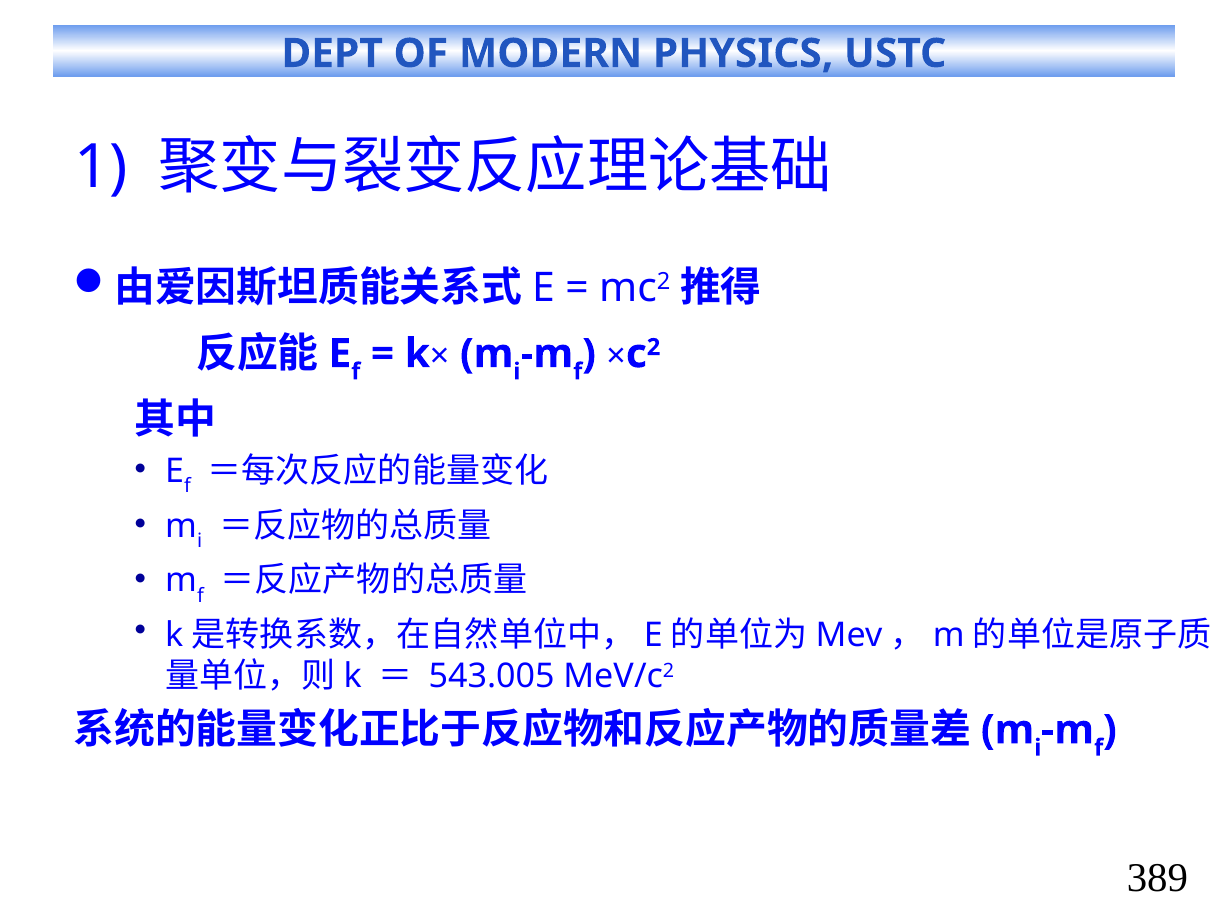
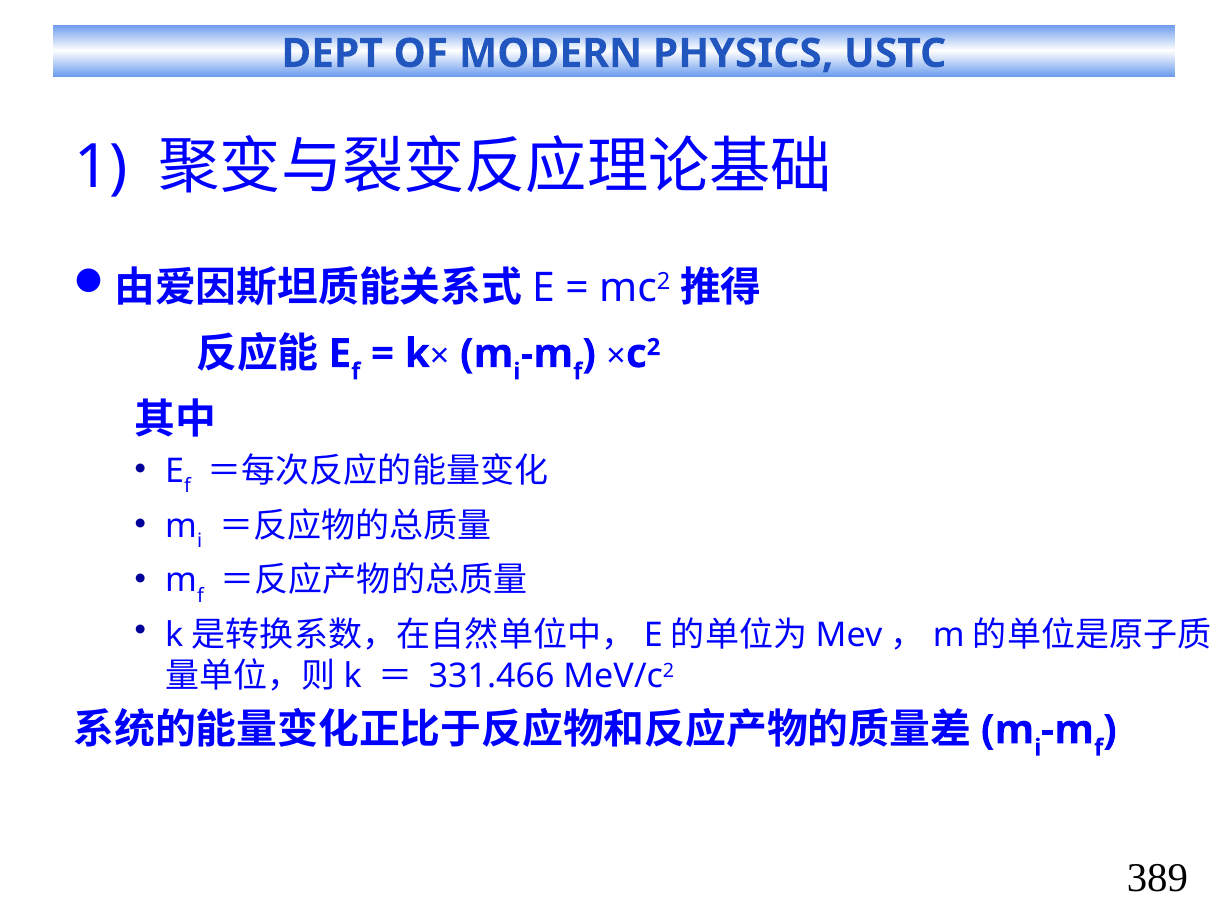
543.005: 543.005 -> 331.466
